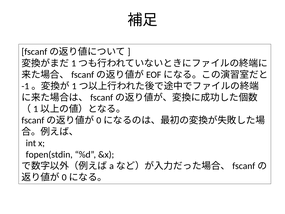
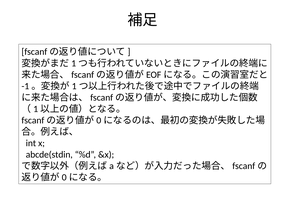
fopen(stdin: fopen(stdin -> abcde(stdin
